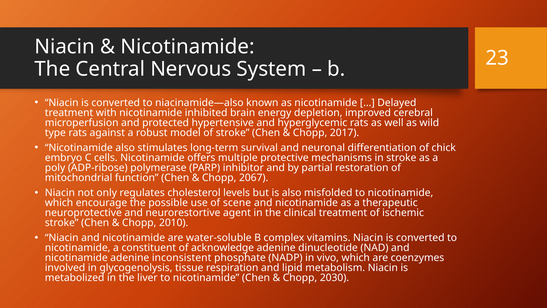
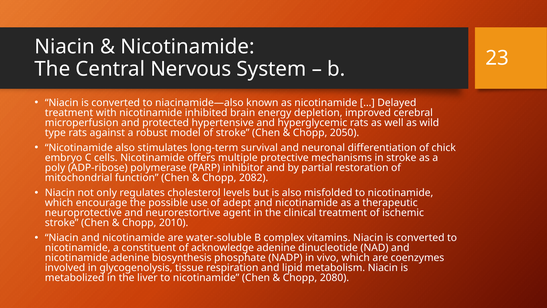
2017: 2017 -> 2050
2067: 2067 -> 2082
scene: scene -> adept
inconsistent: inconsistent -> biosynthesis
2030: 2030 -> 2080
